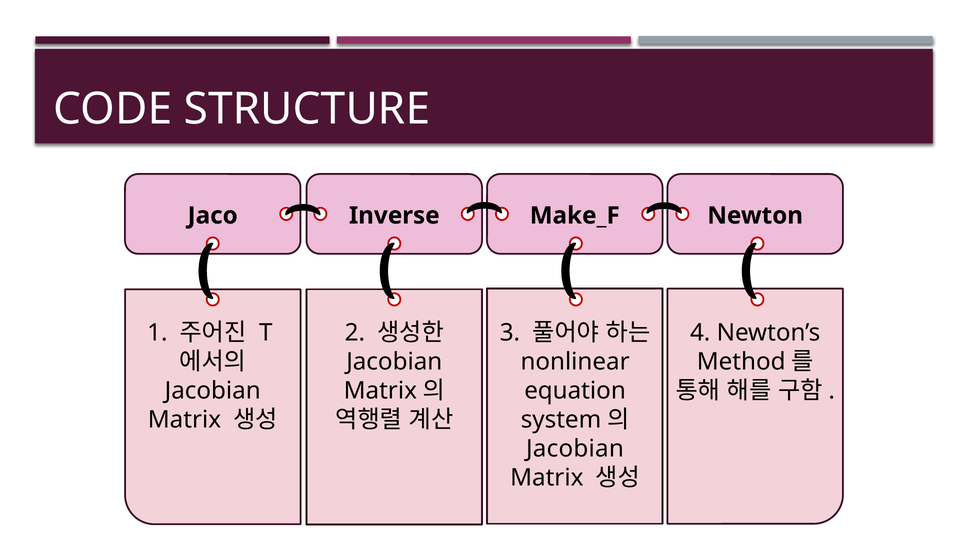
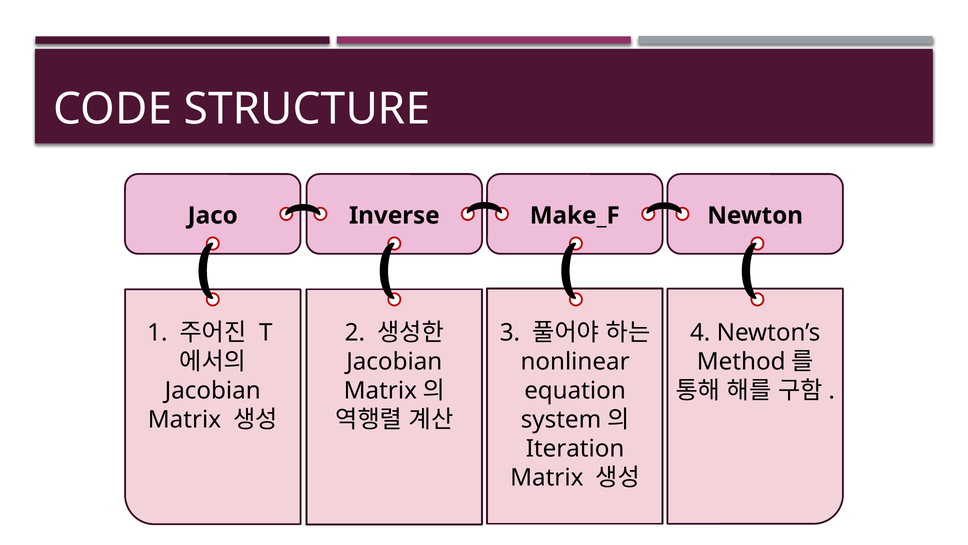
Jacobian at (575, 448): Jacobian -> Iteration
